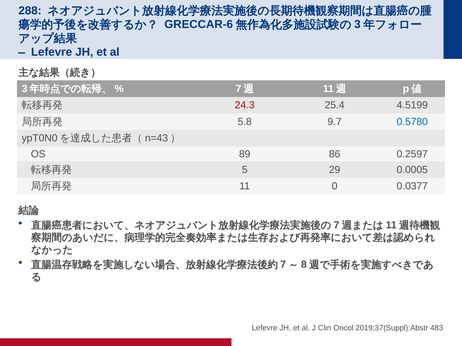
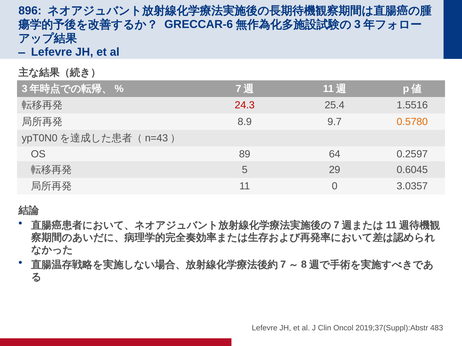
288: 288 -> 896
4.5199: 4.5199 -> 1.5516
5.8: 5.8 -> 8.9
0.5780 colour: blue -> orange
86: 86 -> 64
0.0005: 0.0005 -> 0.6045
0.0377: 0.0377 -> 3.0357
